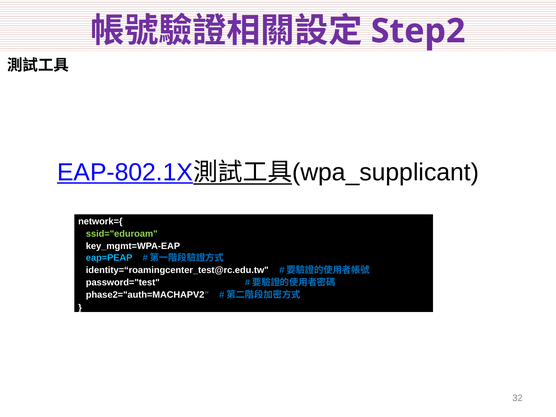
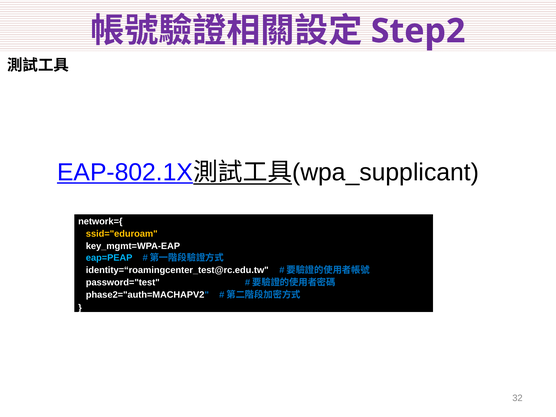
ssid="eduroam colour: light green -> yellow
